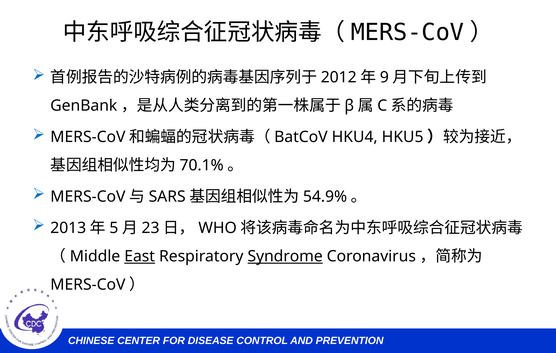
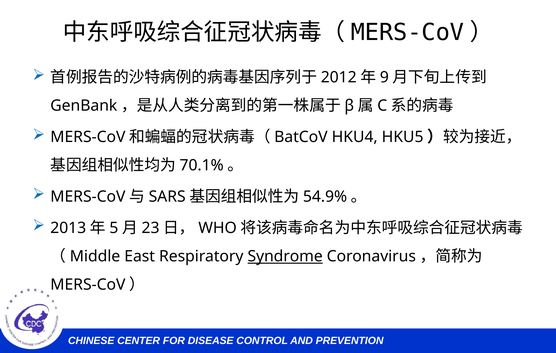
East underline: present -> none
